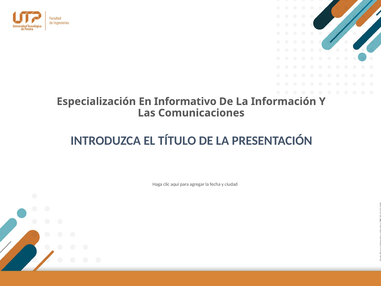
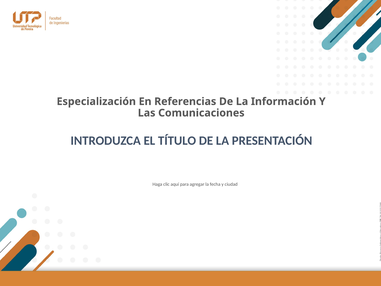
Informativo: Informativo -> Referencias
